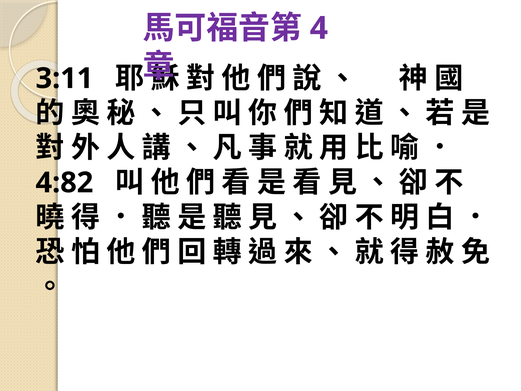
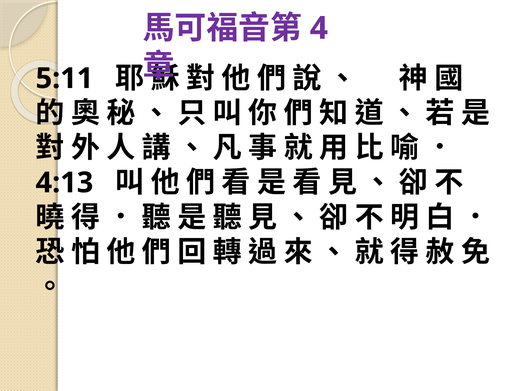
3:11: 3:11 -> 5:11
4:82: 4:82 -> 4:13
